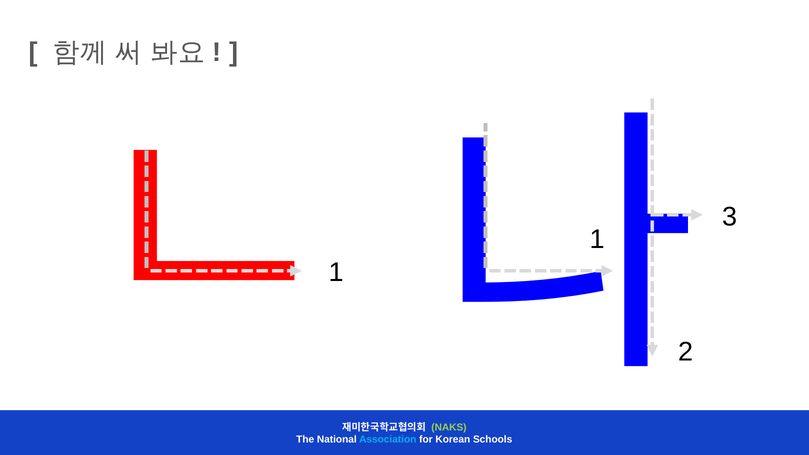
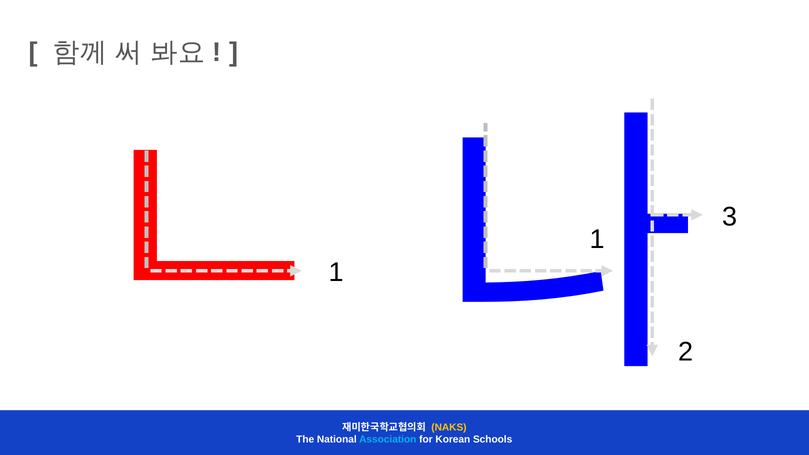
NAKS colour: light green -> yellow
